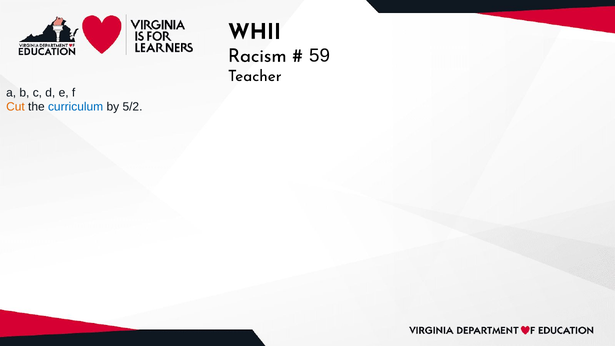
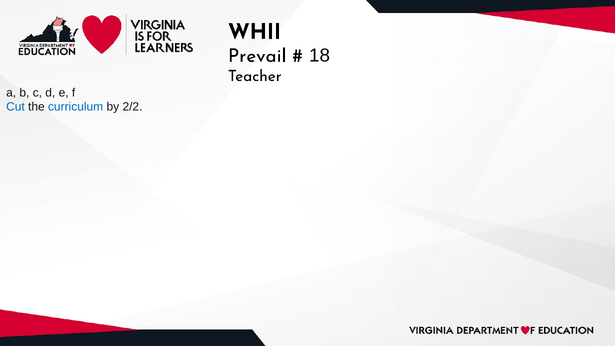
Racism: Racism -> Prevail
59: 59 -> 18
Cut colour: orange -> blue
5/2: 5/2 -> 2/2
